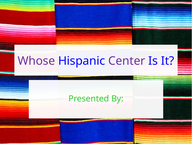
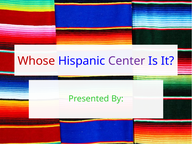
Whose colour: purple -> red
